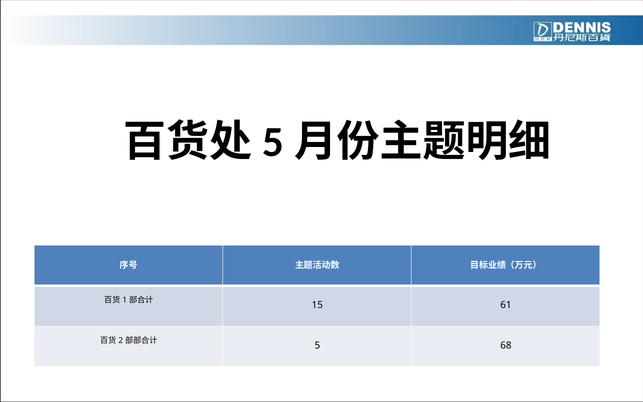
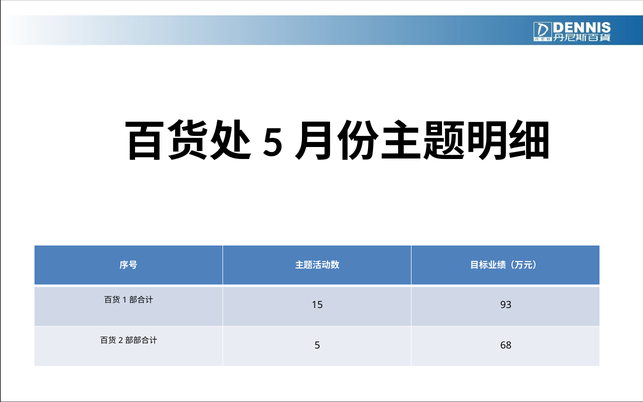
61: 61 -> 93
